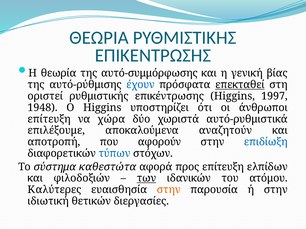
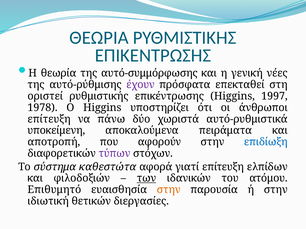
βίας: βίας -> νέες
έχουν colour: blue -> purple
επεκταθεί underline: present -> none
1948: 1948 -> 1978
χώρα: χώρα -> πάνω
επιλέξουμε: επιλέξουμε -> υποκείμενη
αναζητούν: αναζητούν -> πειράματα
τύπων colour: blue -> purple
προς: προς -> γιατί
Καλύτερες: Καλύτερες -> Επιθυμητό
